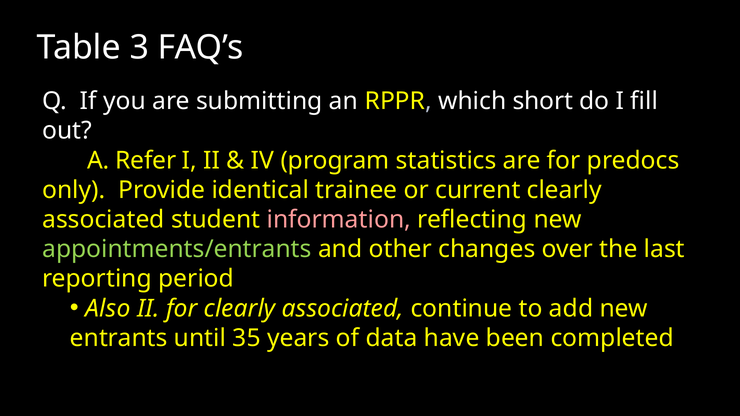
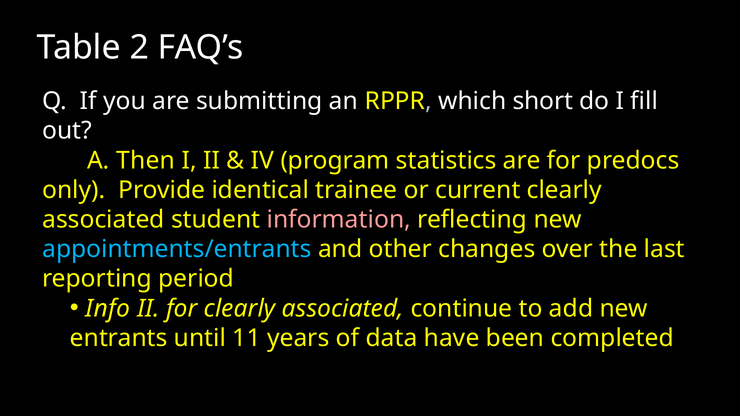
3: 3 -> 2
Refer: Refer -> Then
appointments/entrants colour: light green -> light blue
Also: Also -> Info
35: 35 -> 11
